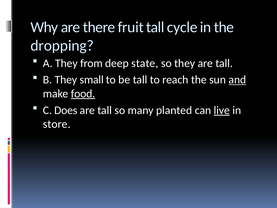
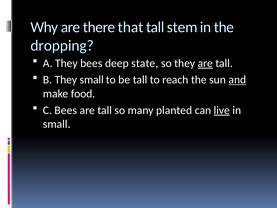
fruit: fruit -> that
cycle: cycle -> stem
They from: from -> bees
are at (205, 63) underline: none -> present
food underline: present -> none
C Does: Does -> Bees
store at (57, 124): store -> small
